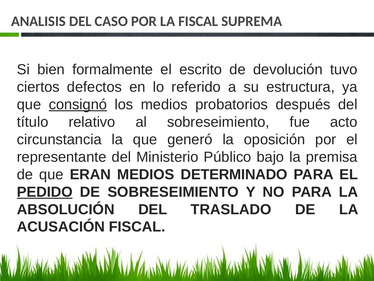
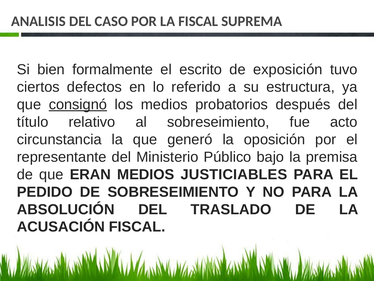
devolución: devolución -> exposición
DETERMINADO: DETERMINADO -> JUSTICIABLES
PEDIDO underline: present -> none
